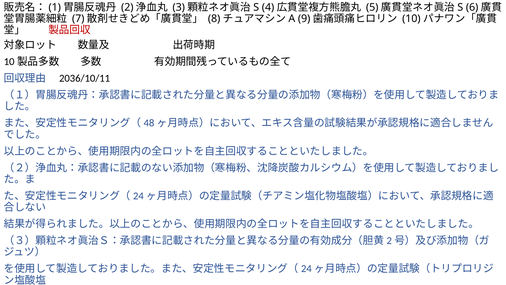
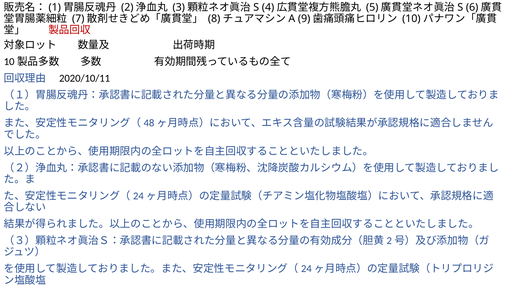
2036/10/11: 2036/10/11 -> 2020/10/11
